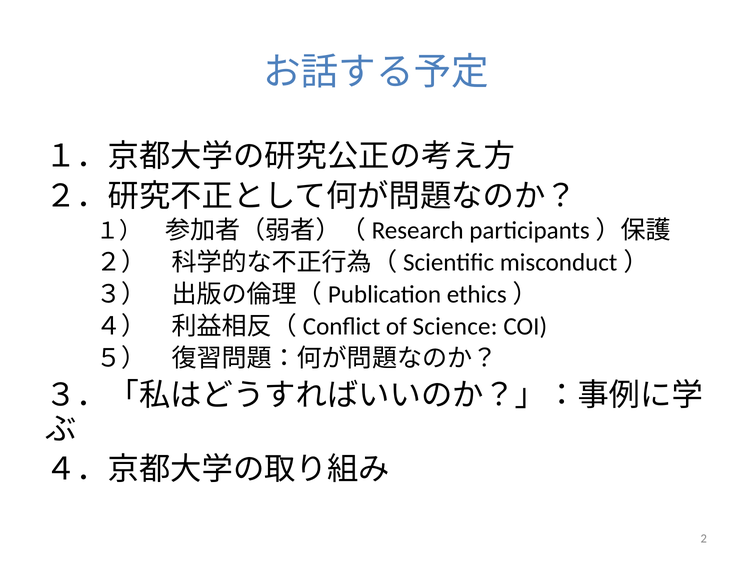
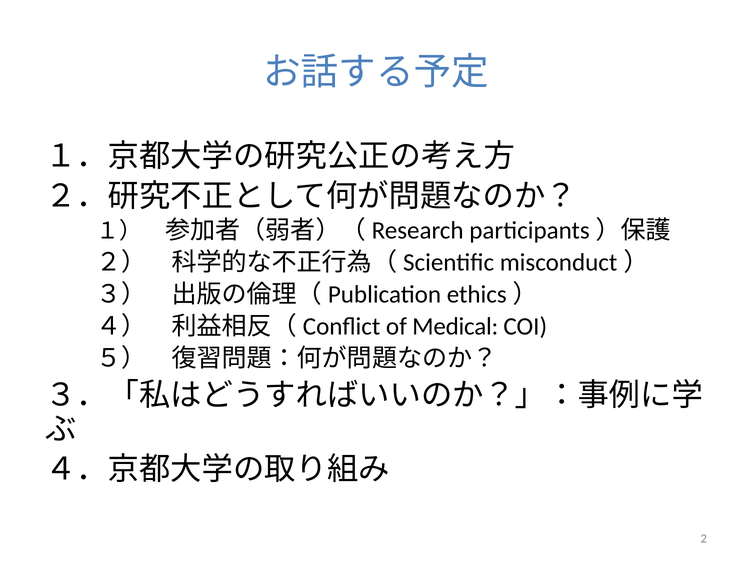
Science: Science -> Medical
